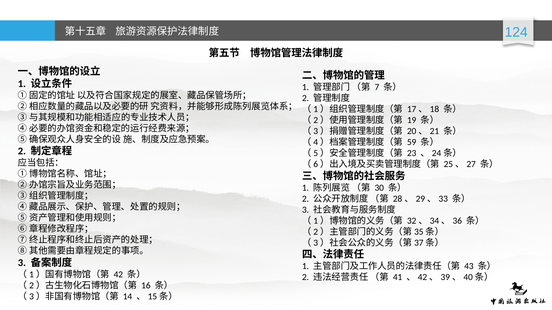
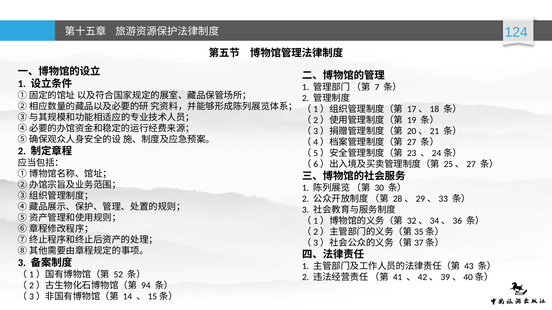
59: 59 -> 27
42: 42 -> 52
16: 16 -> 94
